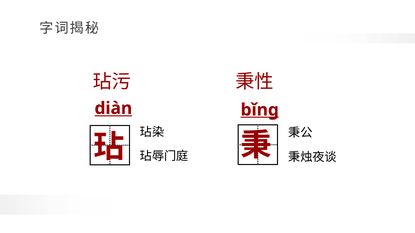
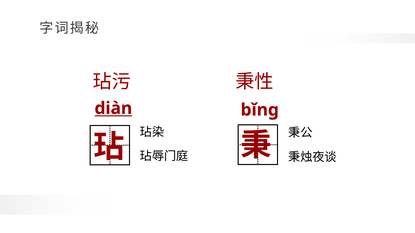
bǐng underline: present -> none
